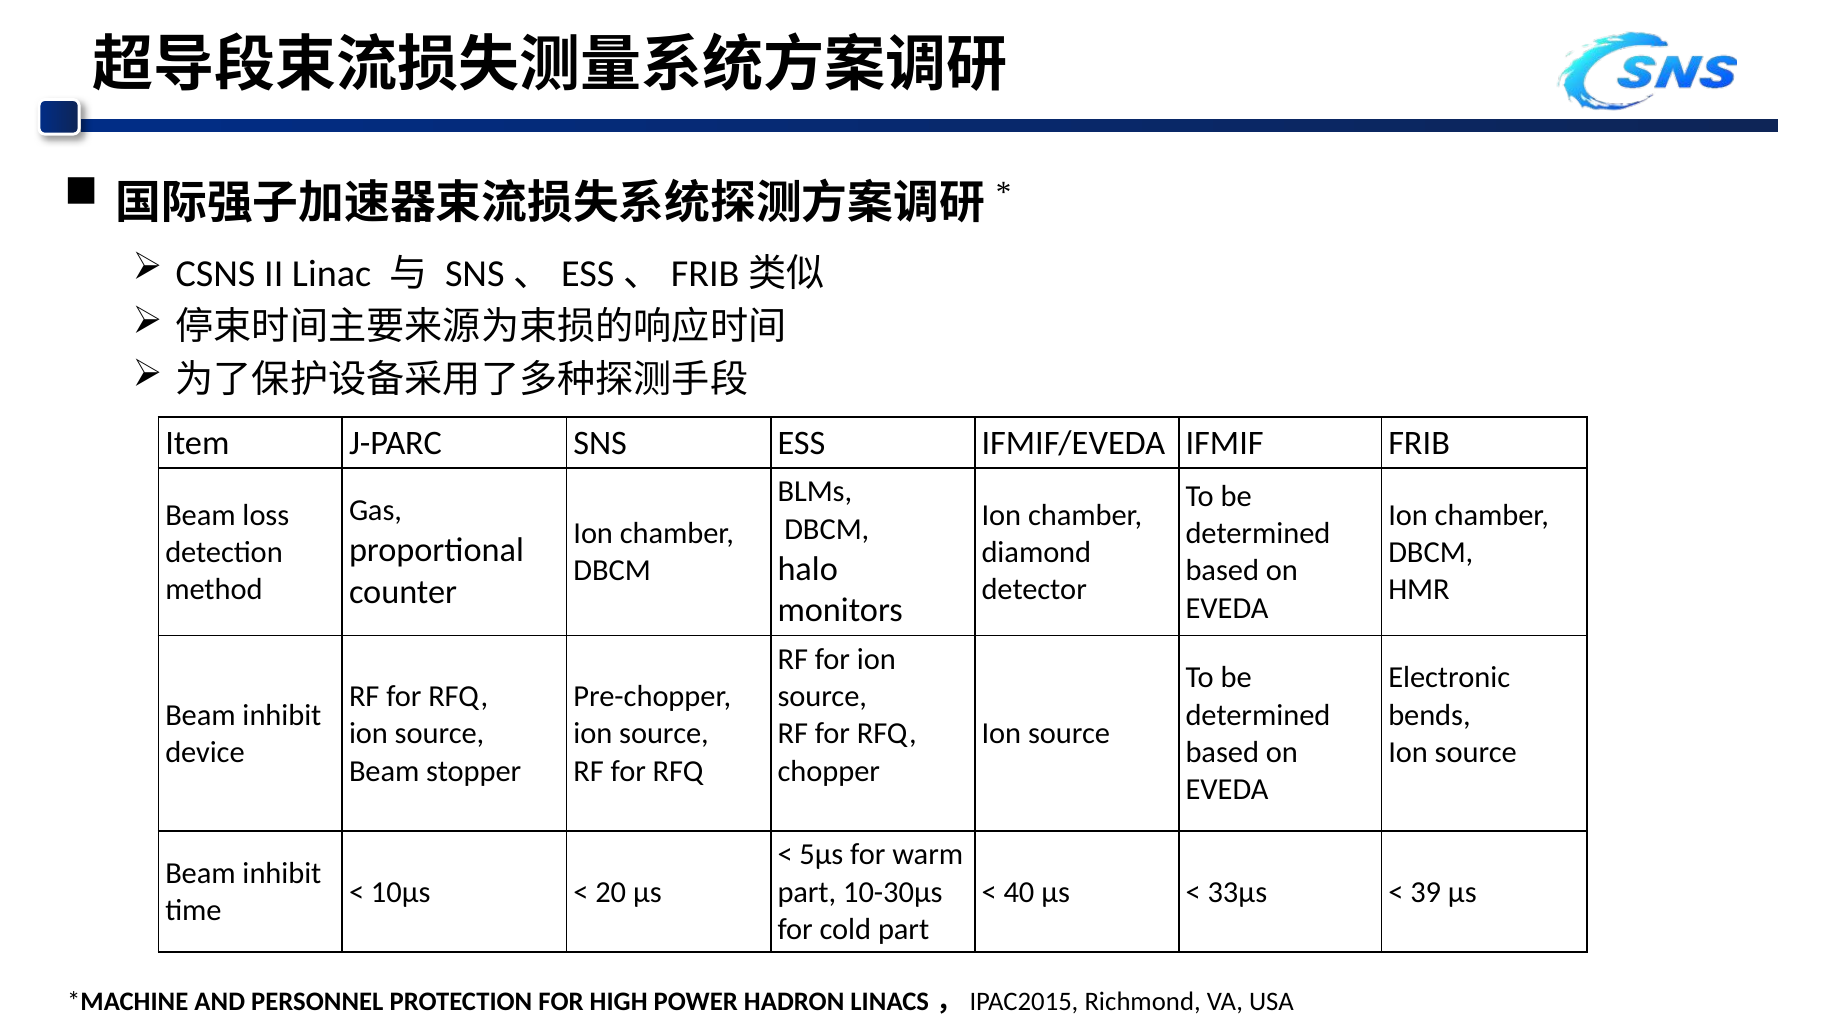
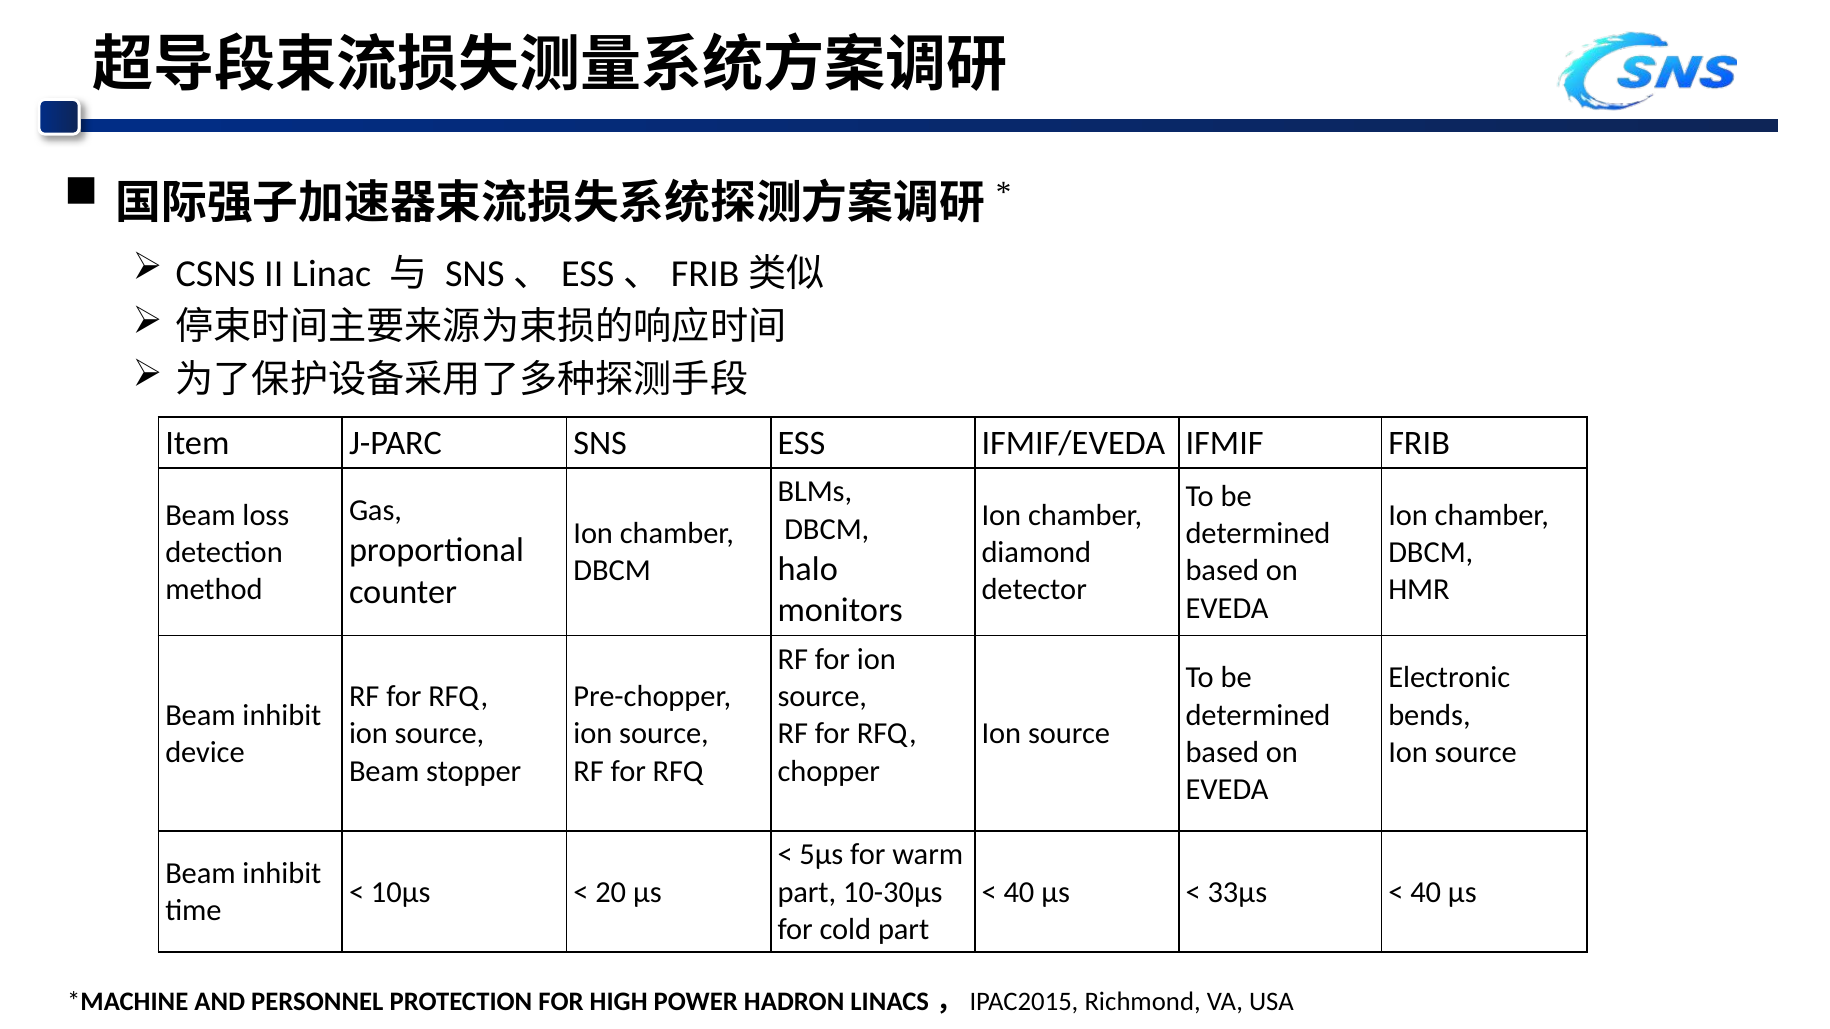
39 at (1426, 892): 39 -> 40
